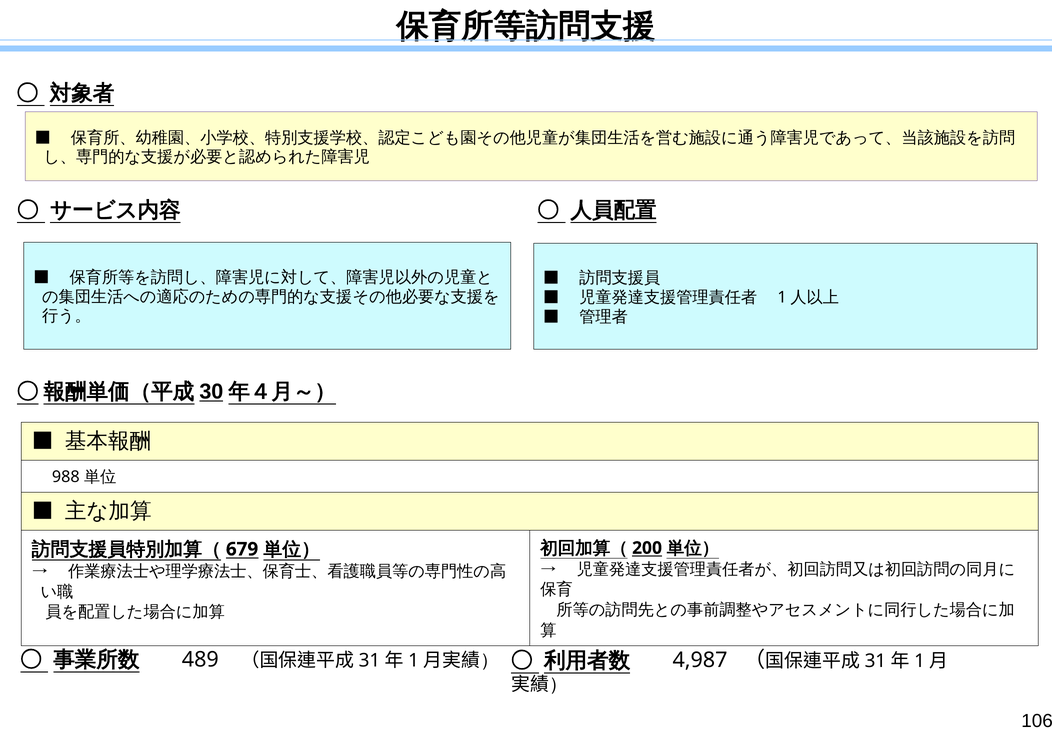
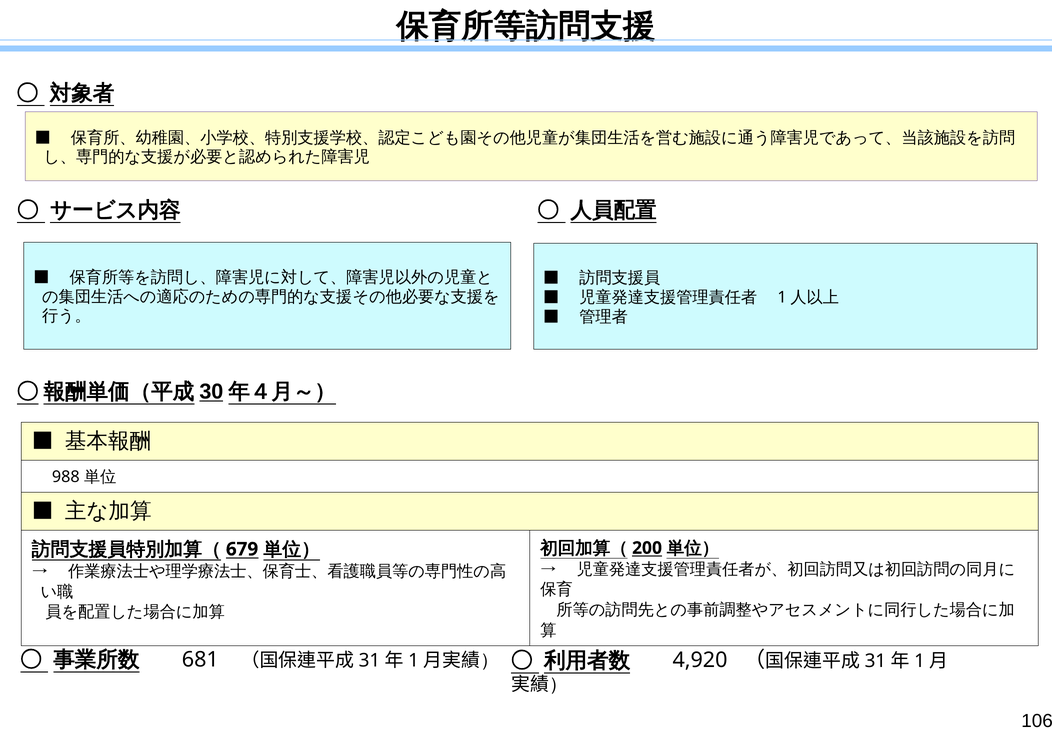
489: 489 -> 681
4,987: 4,987 -> 4,920
